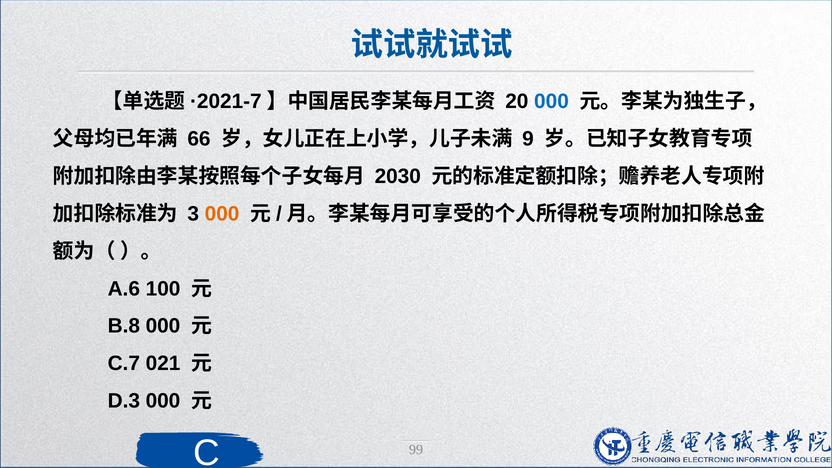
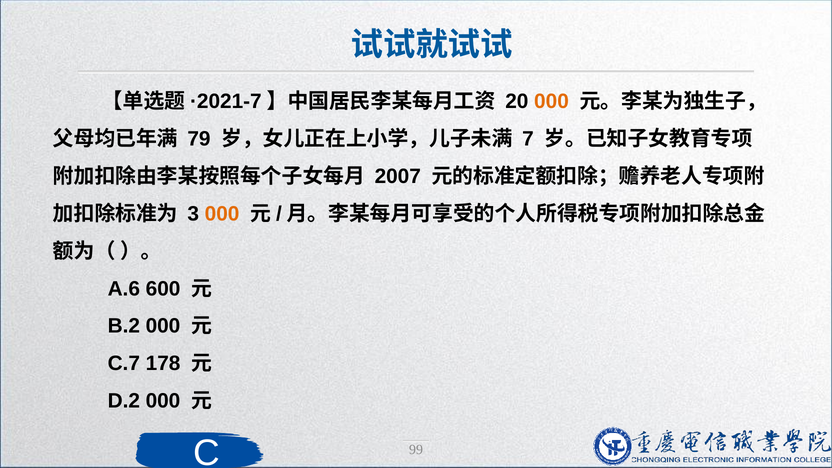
000 at (551, 101) colour: blue -> orange
66: 66 -> 79
9: 9 -> 7
2030: 2030 -> 2007
100: 100 -> 600
B.8: B.8 -> B.2
021: 021 -> 178
D.3: D.3 -> D.2
